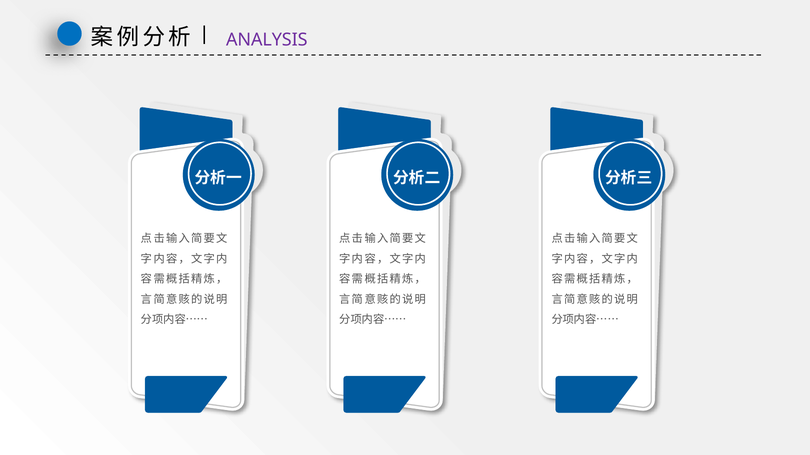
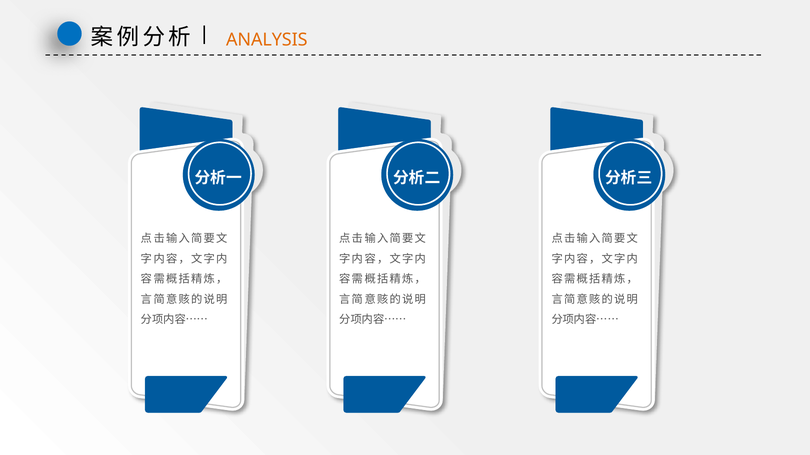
ANALYSIS colour: purple -> orange
